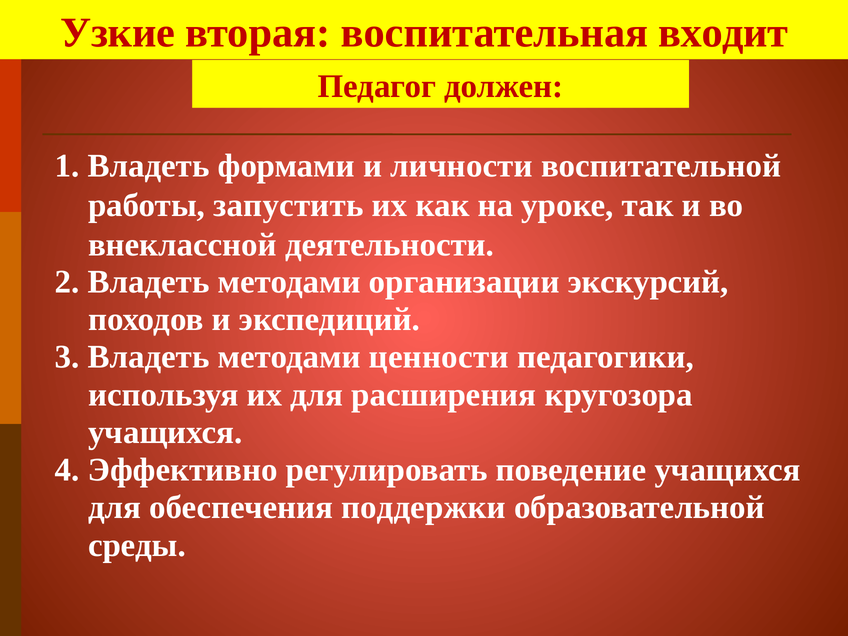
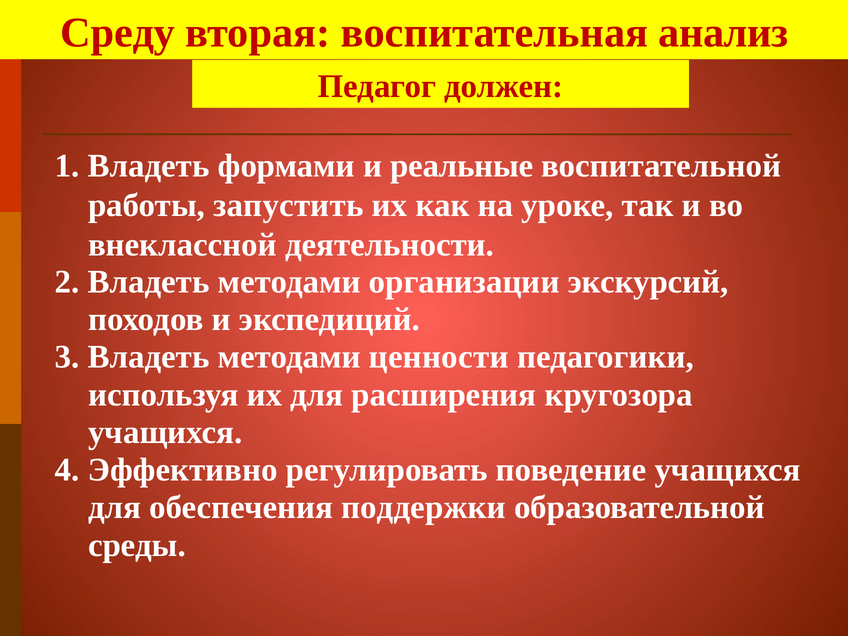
Узкие: Узкие -> Среду
входит: входит -> анализ
личности: личности -> реальные
